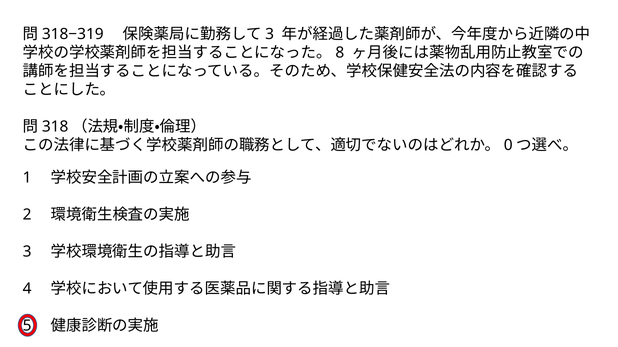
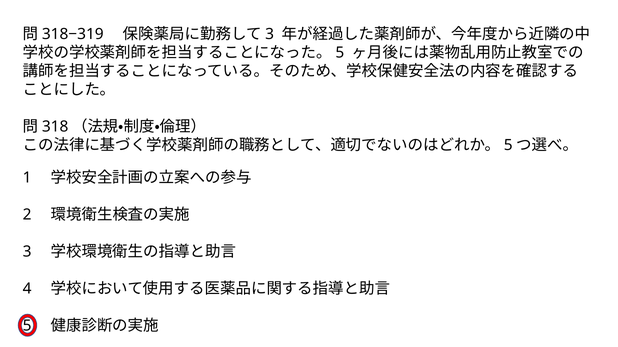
8 at (340, 53): 8 -> 5
0 at (508, 146): 0 -> 5
